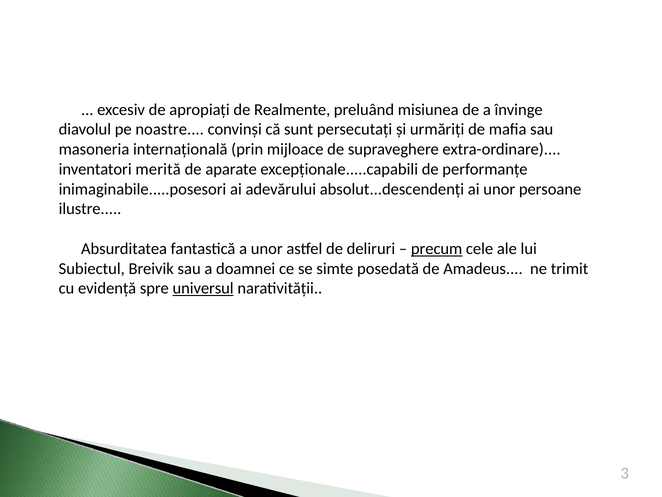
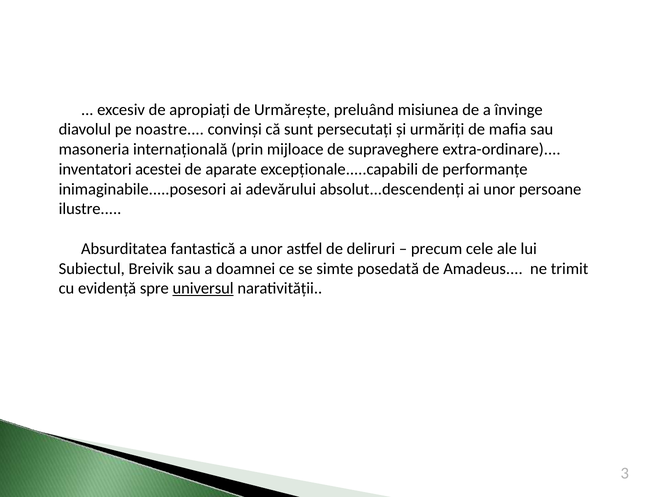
Realmente: Realmente -> Urmărește
merită: merită -> acestei
precum underline: present -> none
